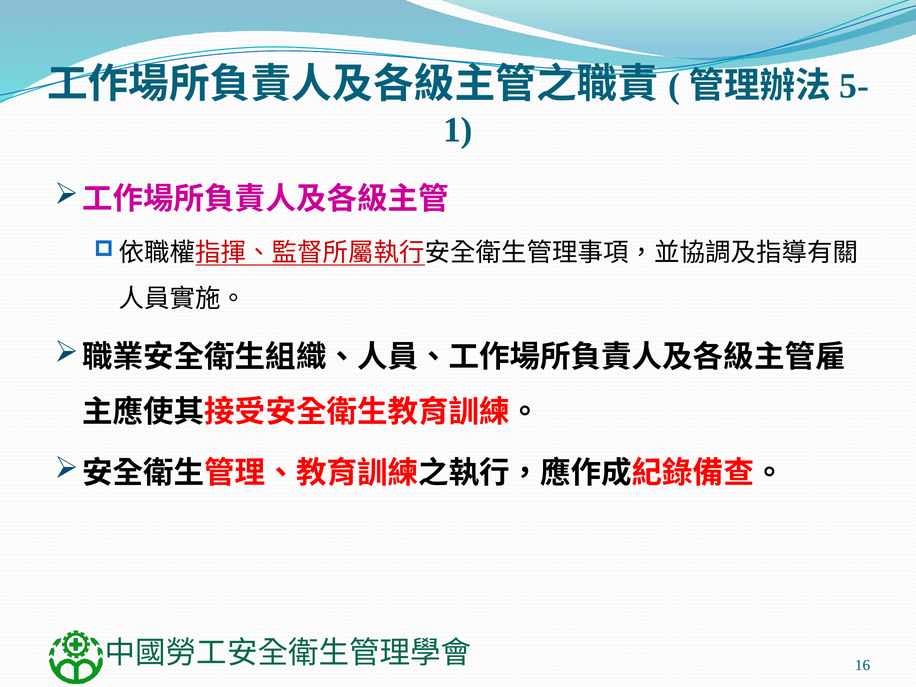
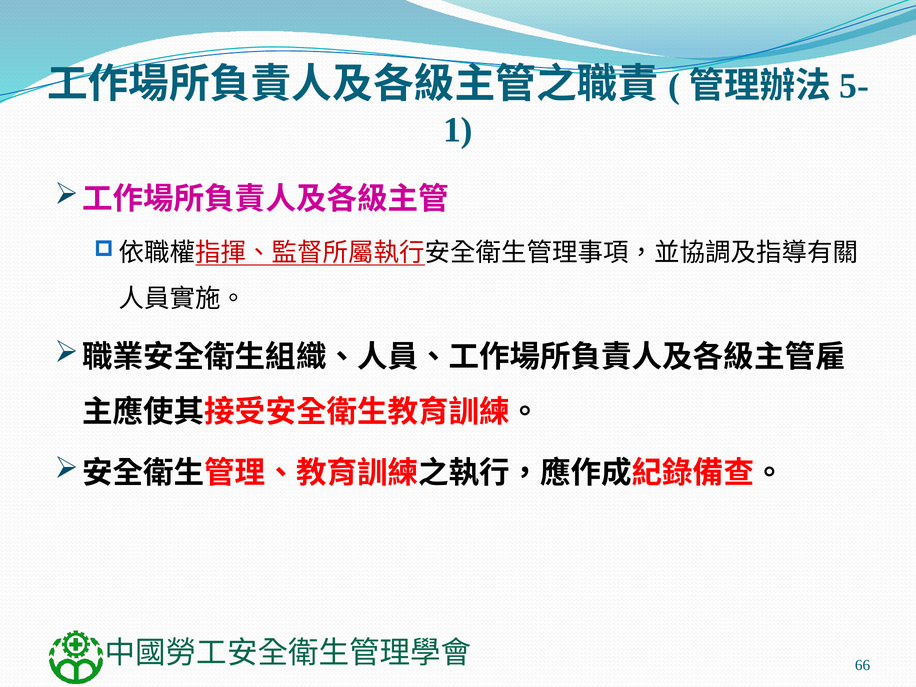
16: 16 -> 66
